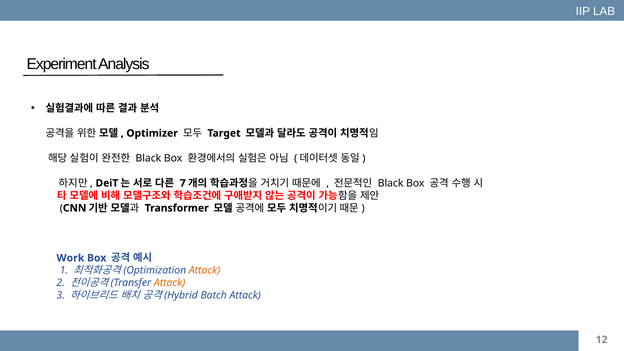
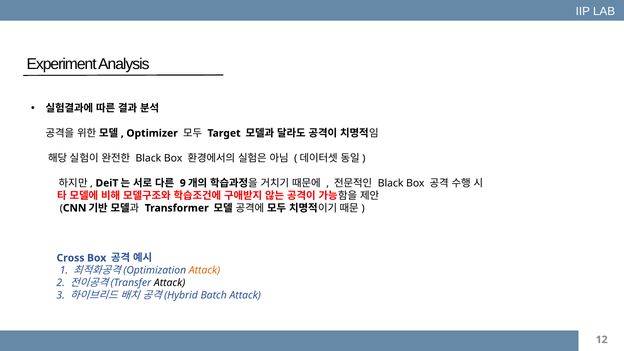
7: 7 -> 9
Work: Work -> Cross
Attack at (170, 283) colour: orange -> black
